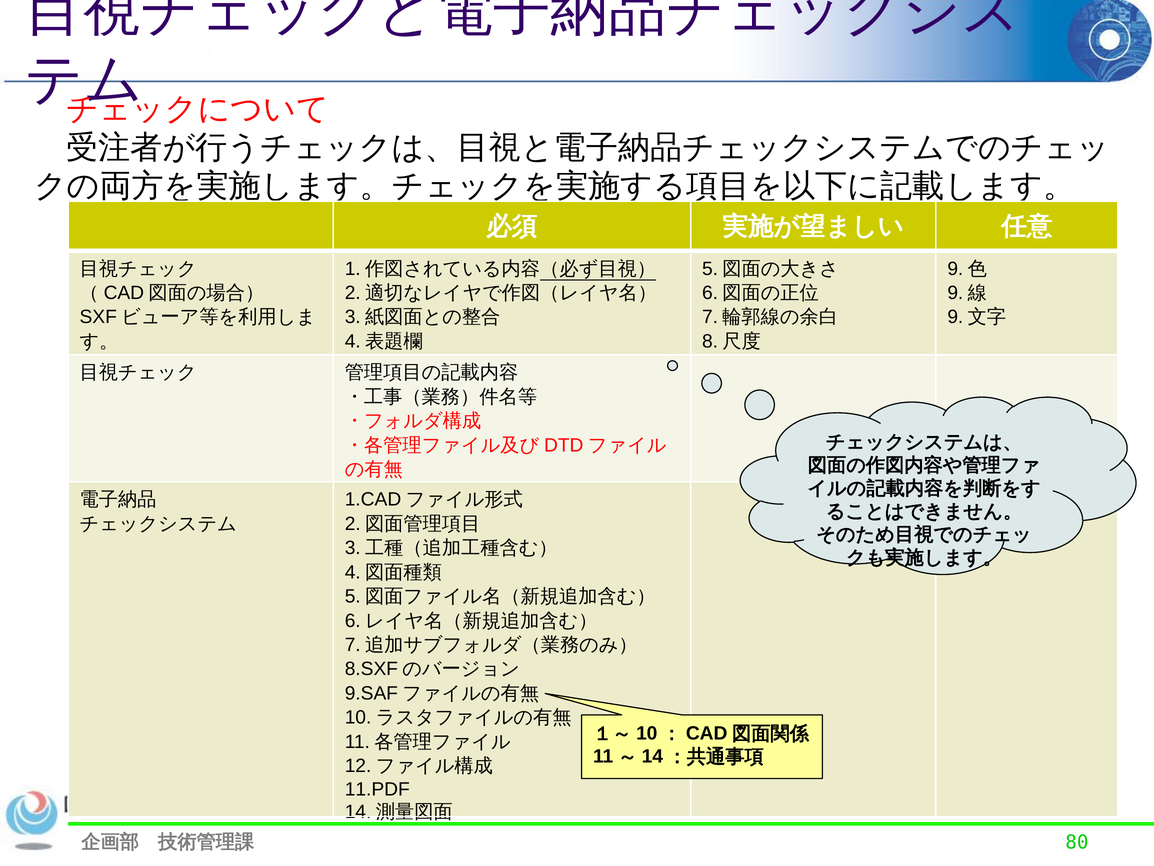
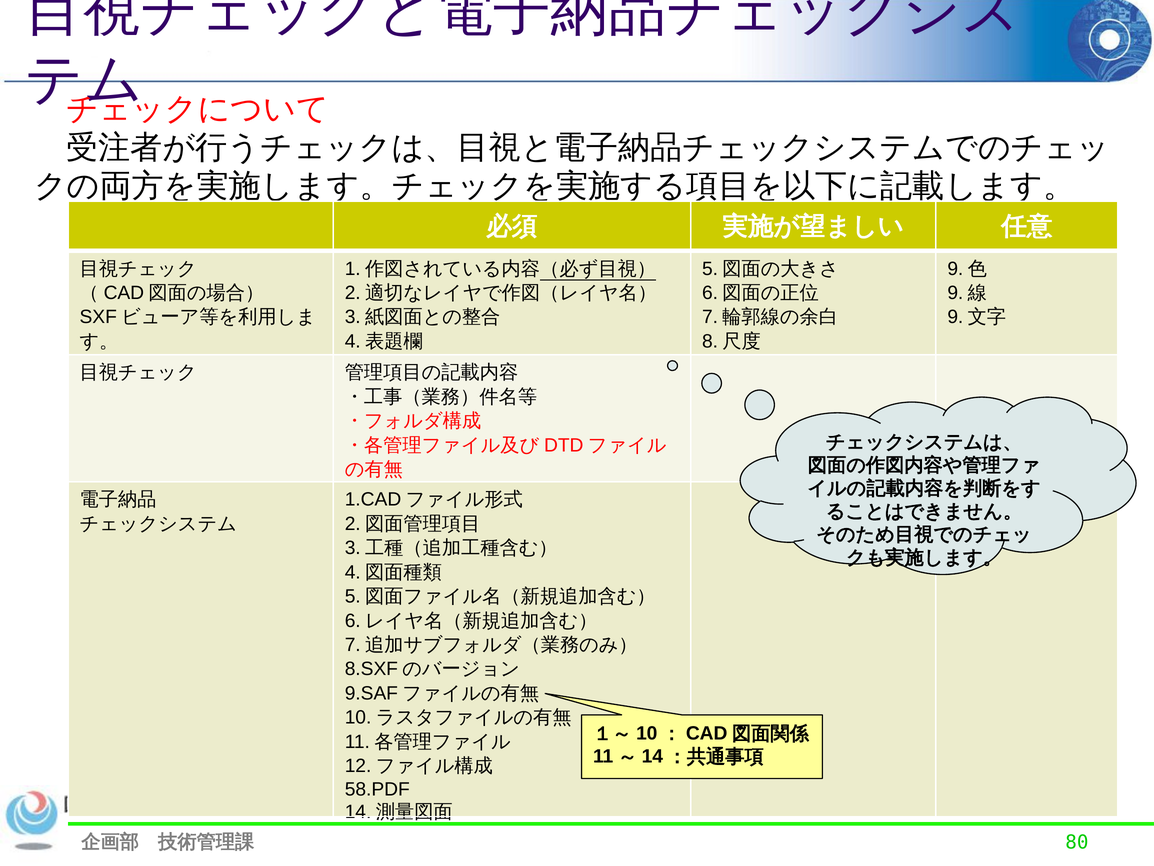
11.PDF: 11.PDF -> 58.PDF
